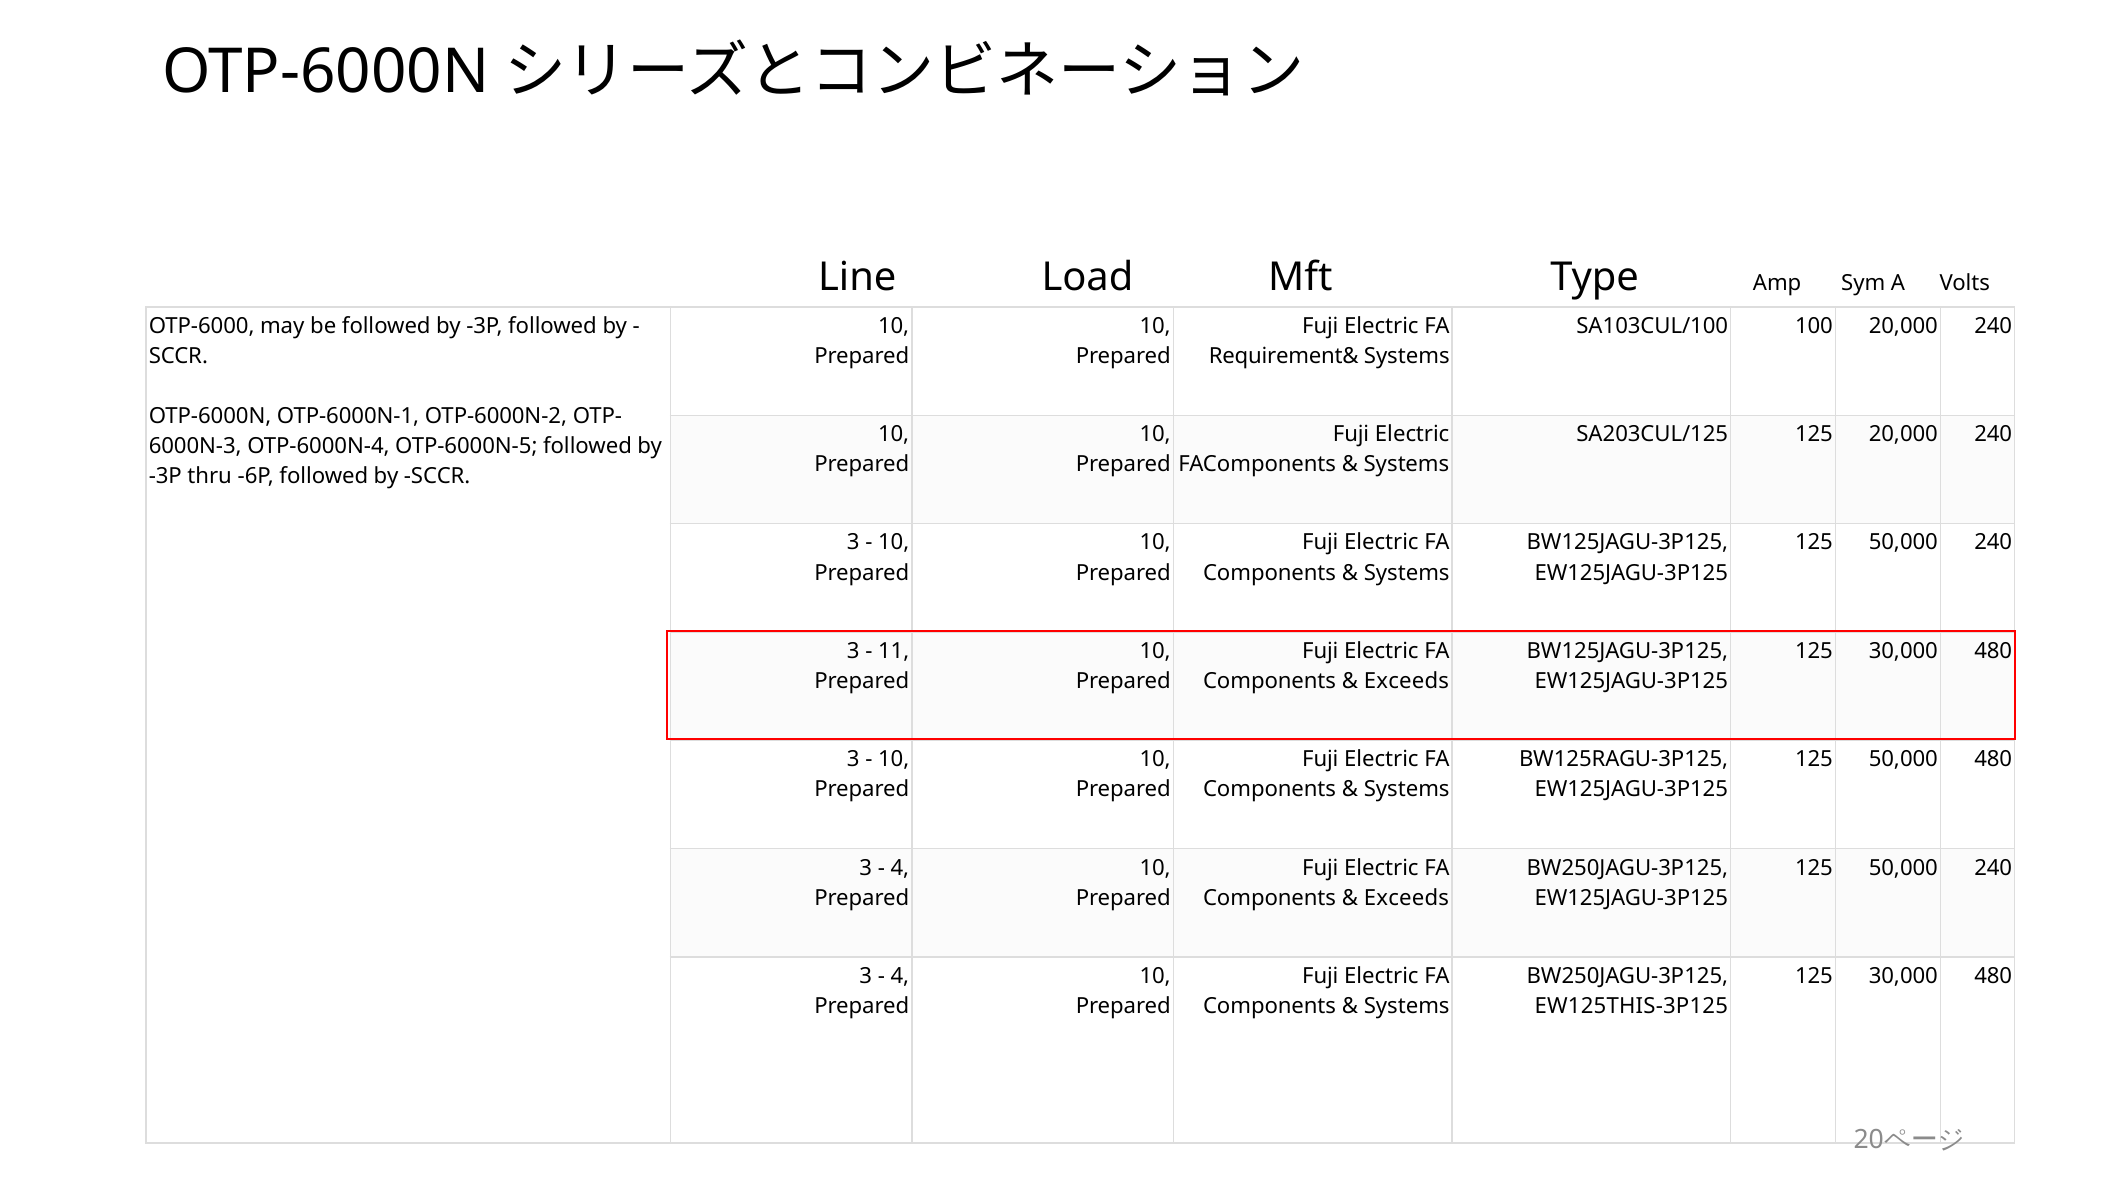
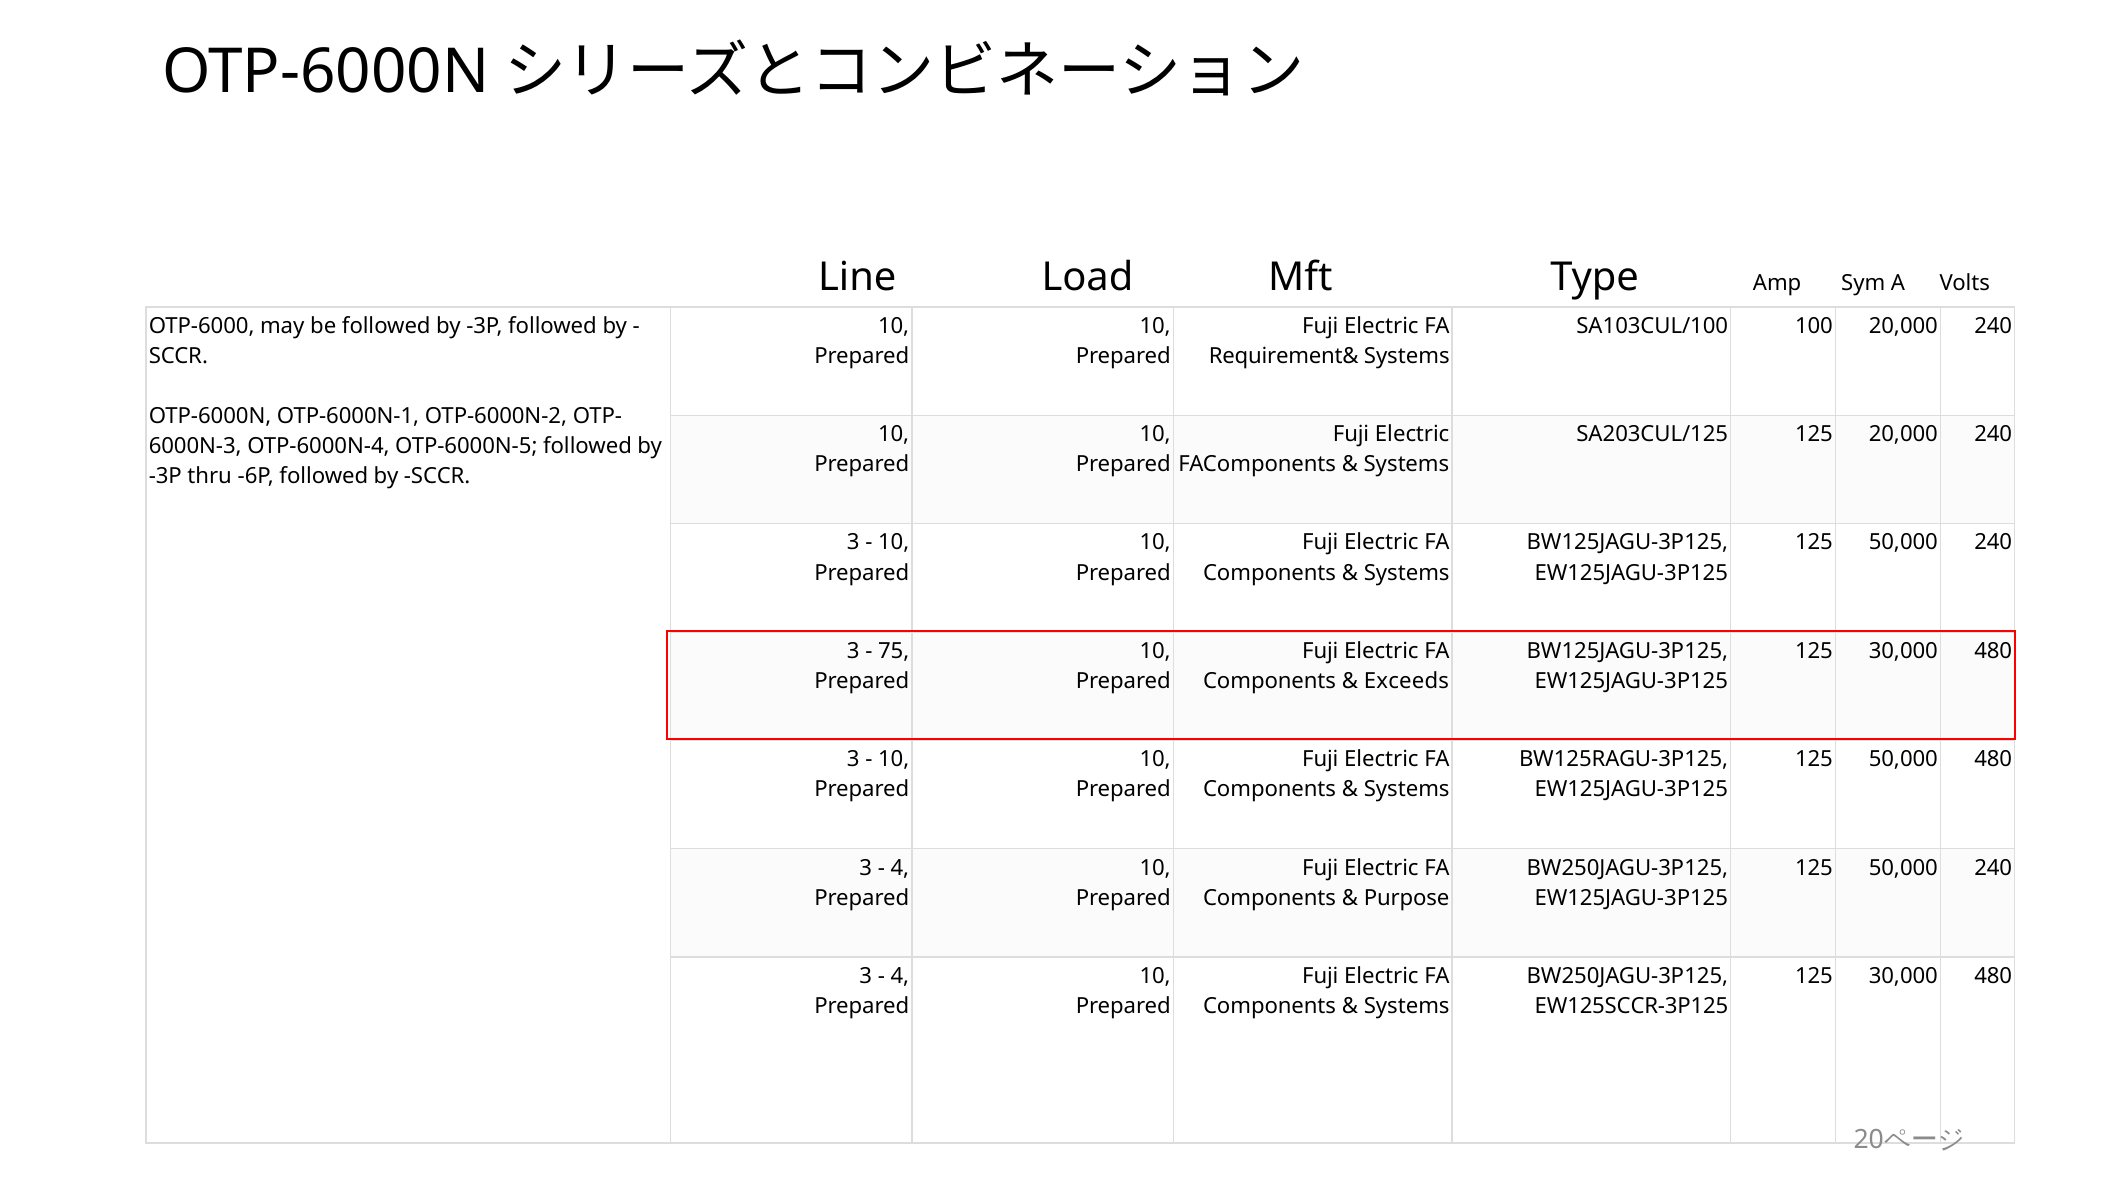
11: 11 -> 75
Exceeds at (1406, 898): Exceeds -> Purpose
EW125THIS-3P125: EW125THIS-3P125 -> EW125SCCR-3P125
